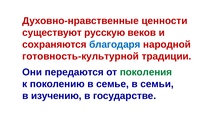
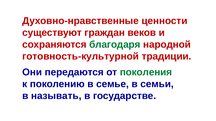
русскую: русскую -> граждан
благодаря colour: blue -> green
изучению: изучению -> называть
